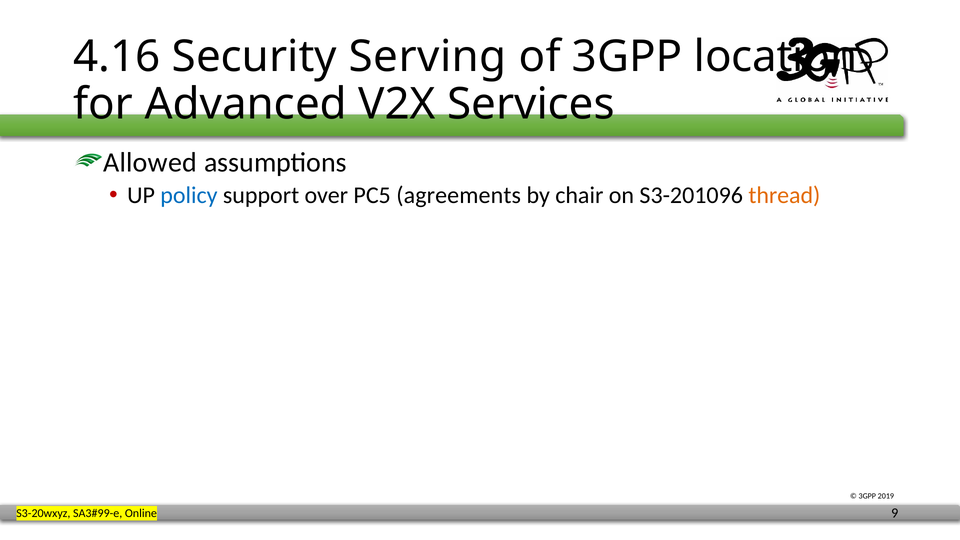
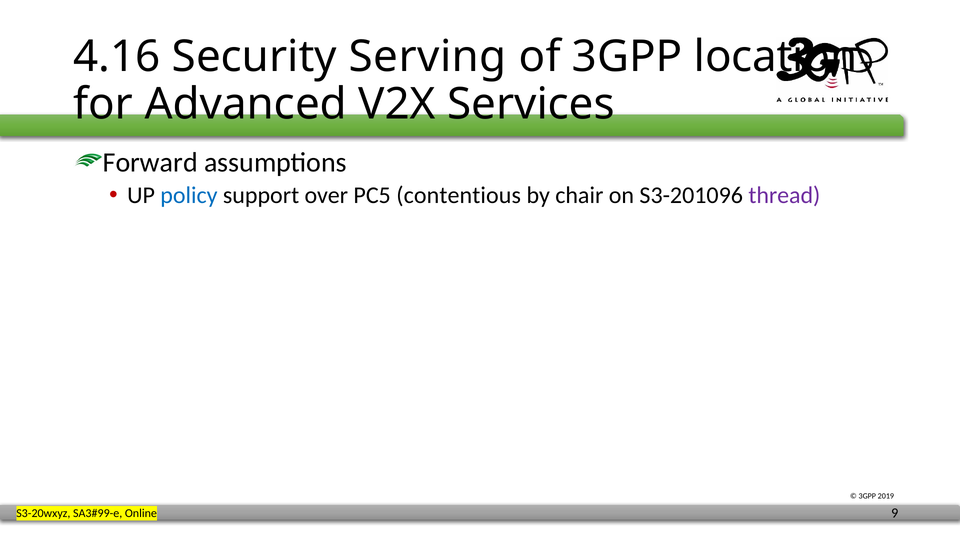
Allowed: Allowed -> Forward
agreements: agreements -> contentious
thread colour: orange -> purple
